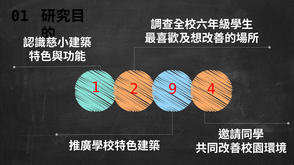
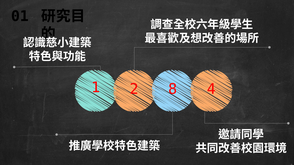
9: 9 -> 8
